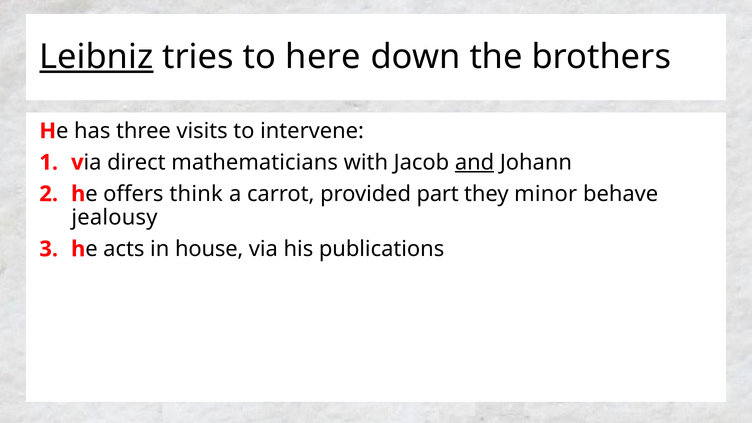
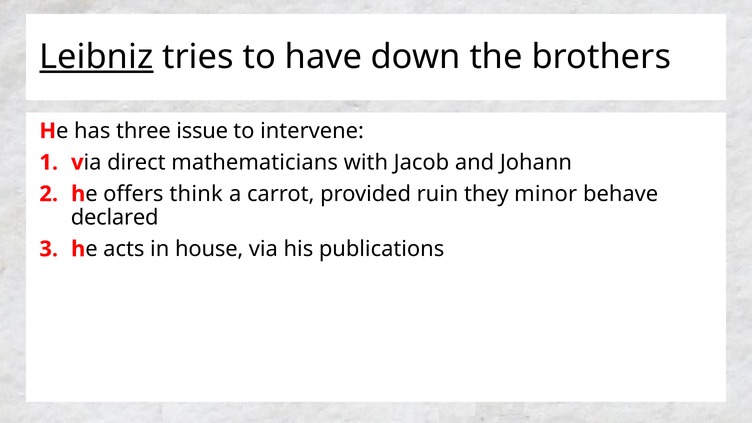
here: here -> have
visits: visits -> issue
and underline: present -> none
part: part -> ruin
jealousy: jealousy -> declared
